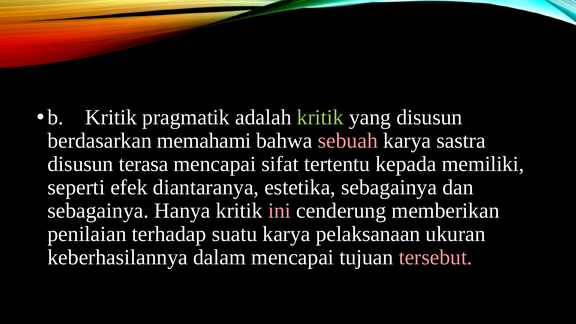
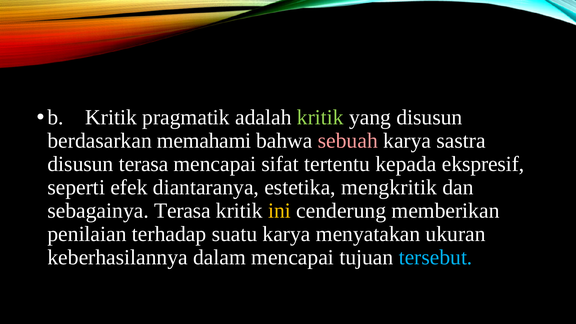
memiliki: memiliki -> ekspresif
estetika sebagainya: sebagainya -> mengkritik
sebagainya Hanya: Hanya -> Terasa
ini colour: pink -> yellow
pelaksanaan: pelaksanaan -> menyatakan
tersebut colour: pink -> light blue
